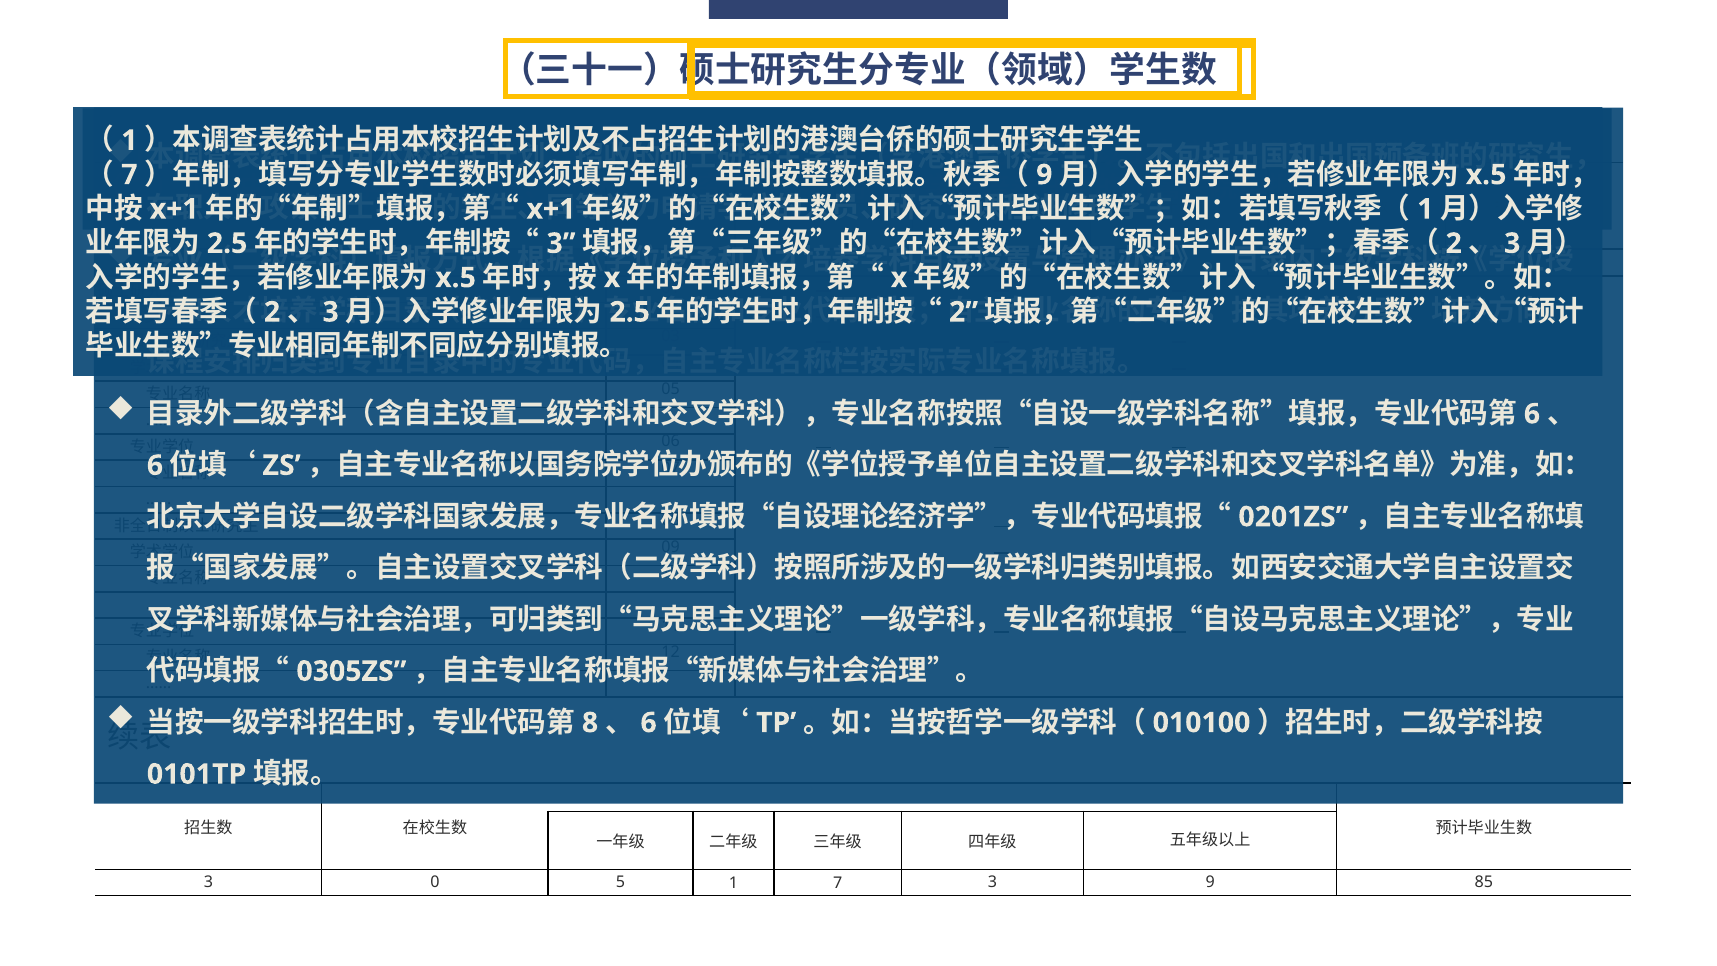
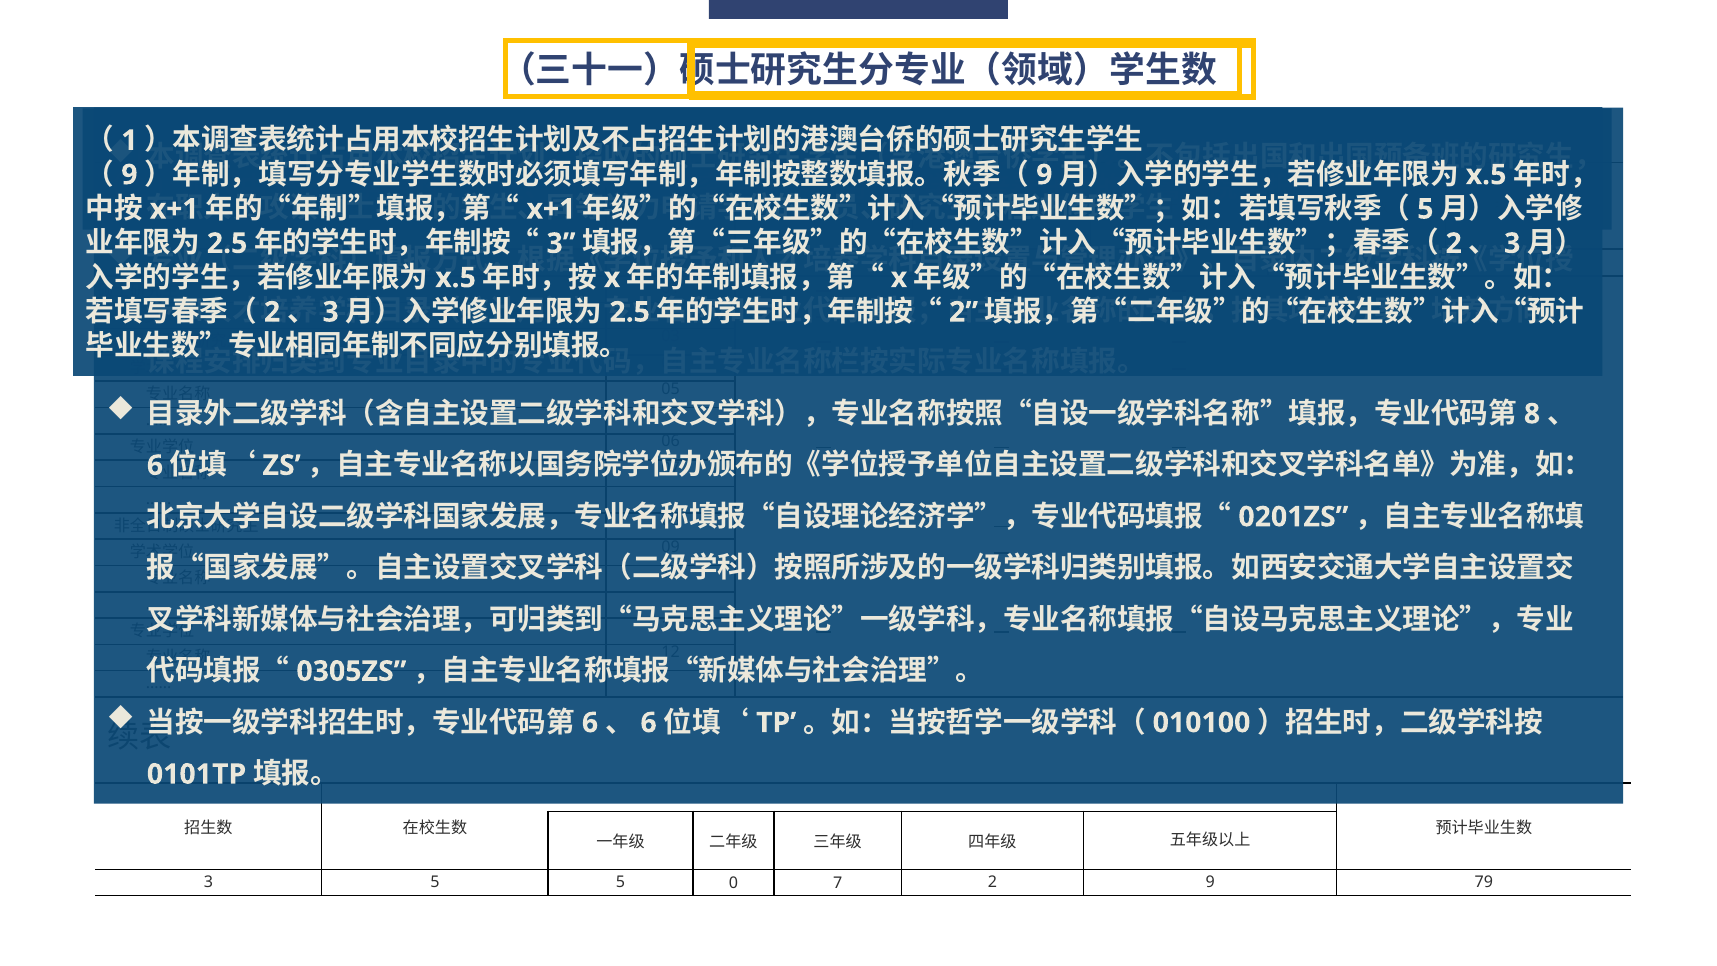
7 at (129, 175): 7 -> 9
1 at (1425, 209): 1 -> 5
6 at (1532, 414): 6 -> 8
8 at (590, 723): 8 -> 6
3 0: 0 -> 5
5 1: 1 -> 0
7 3: 3 -> 2
85: 85 -> 79
